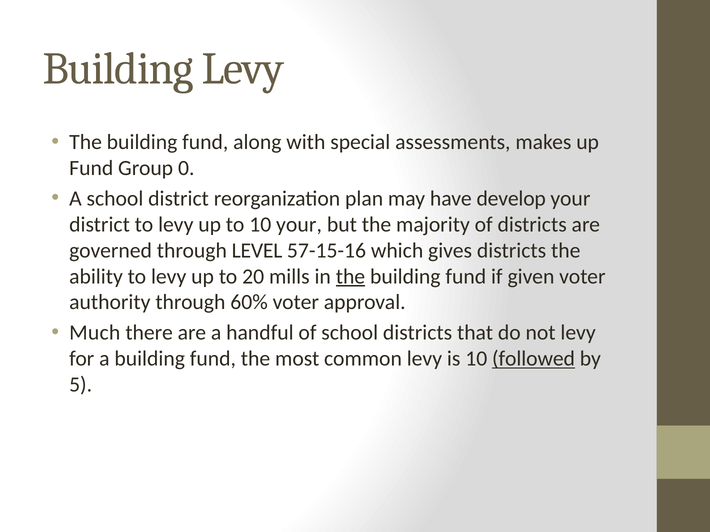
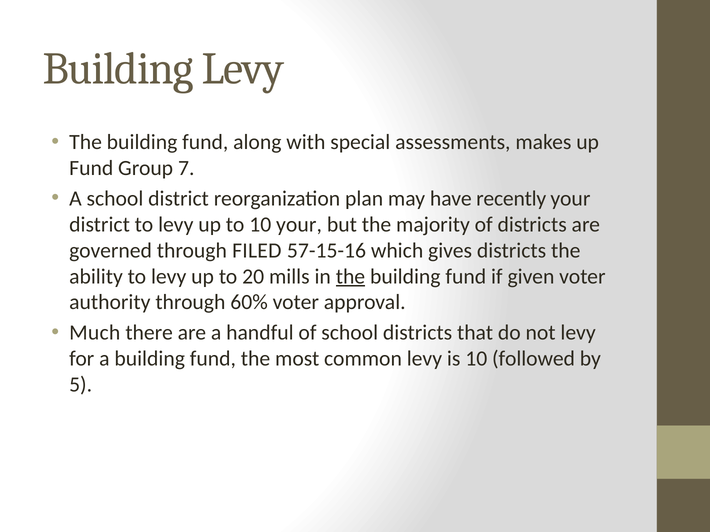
0: 0 -> 7
develop: develop -> recently
LEVEL: LEVEL -> FILED
followed underline: present -> none
